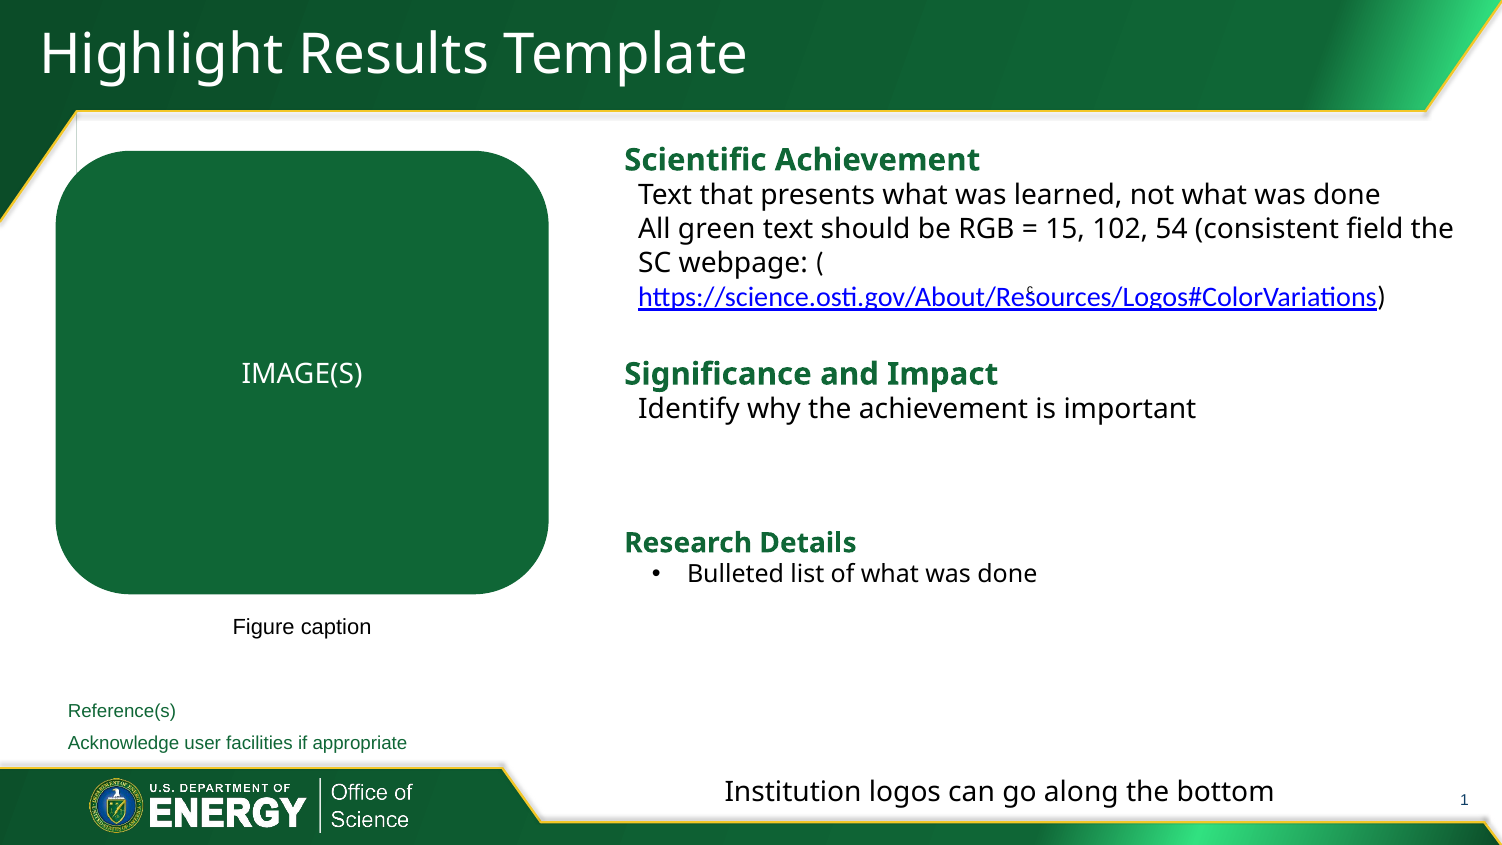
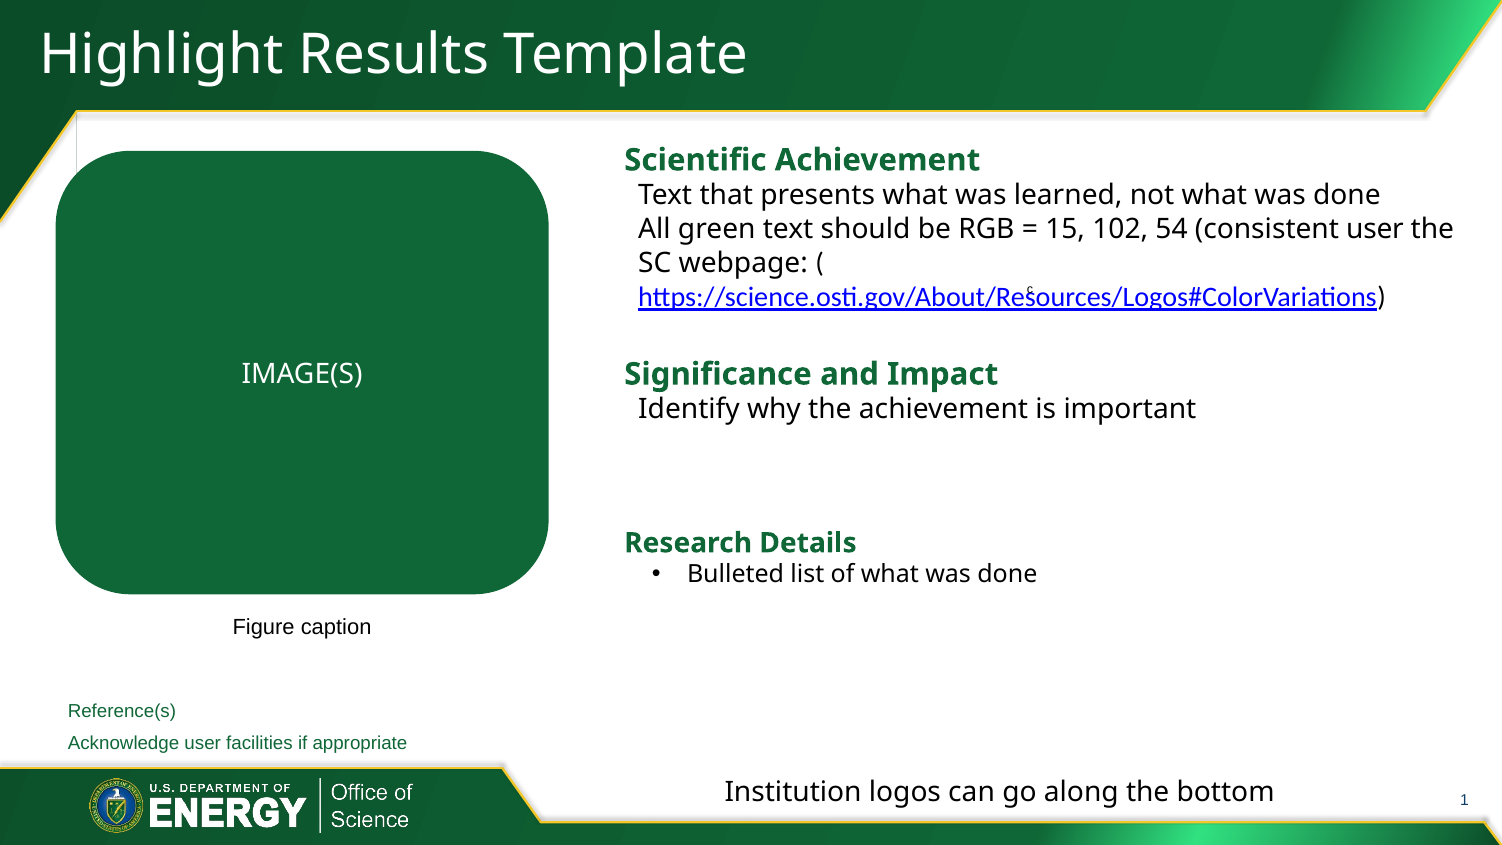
consistent field: field -> user
